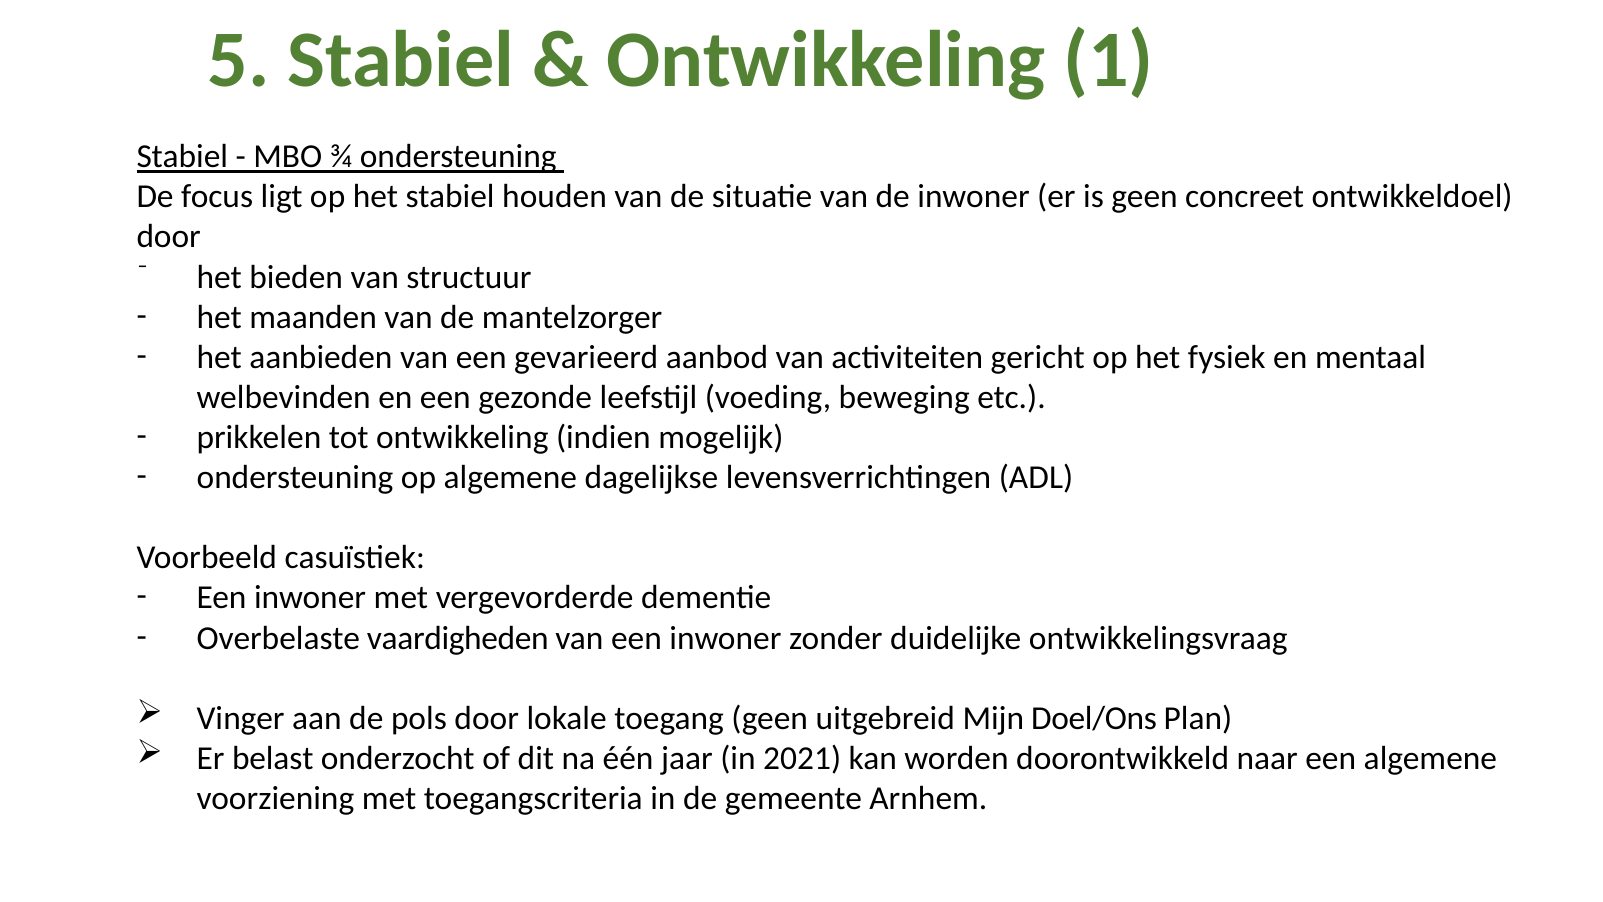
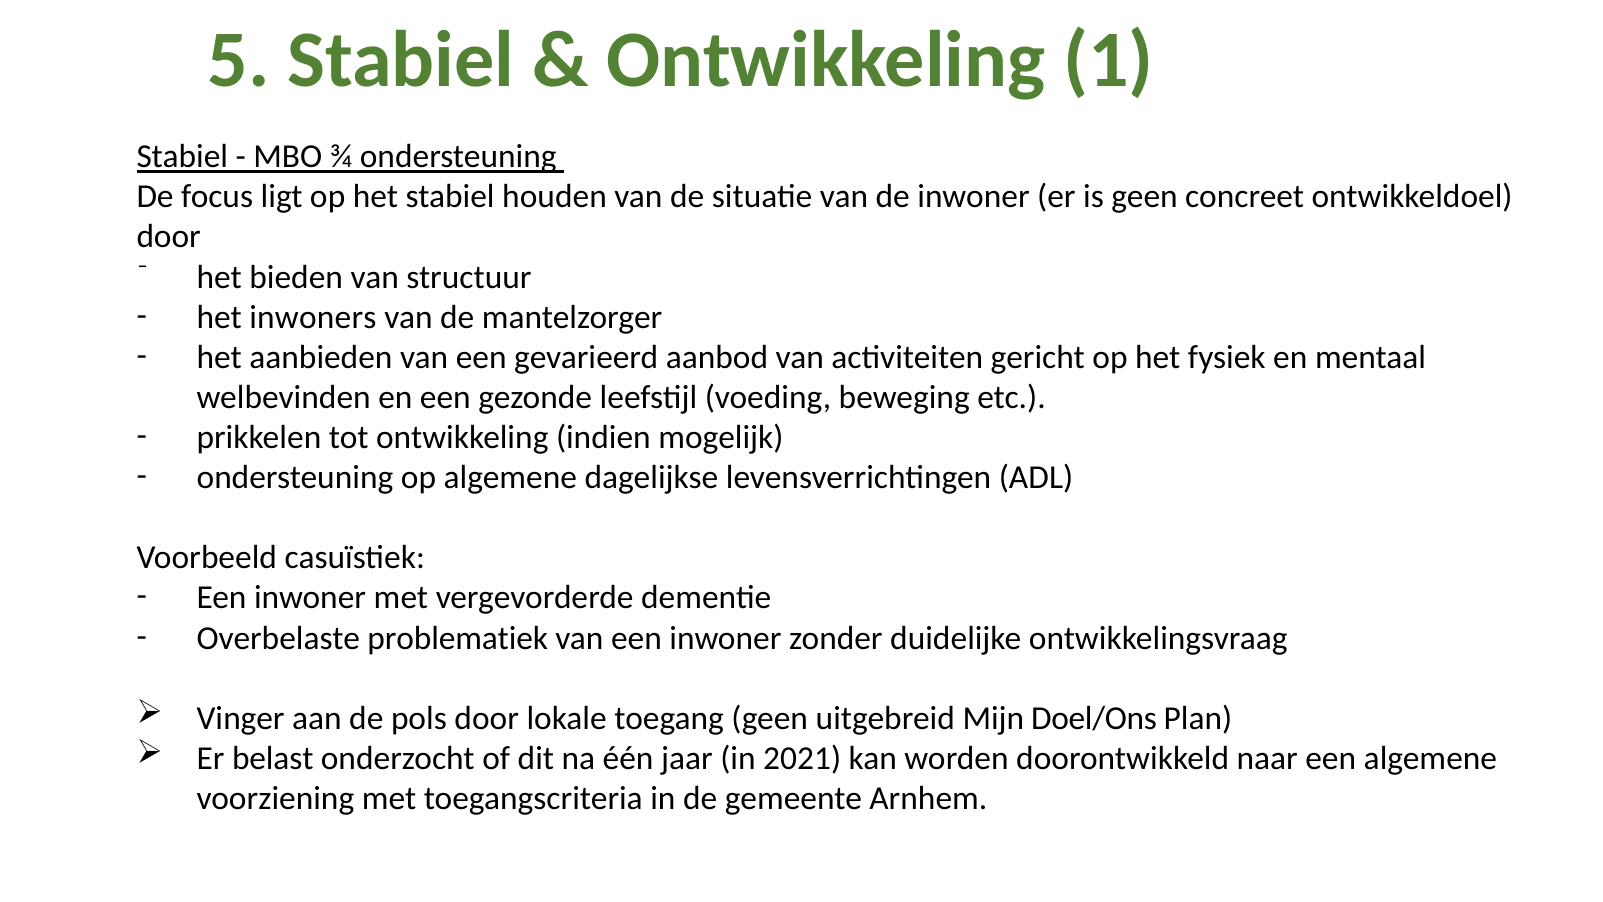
maanden: maanden -> inwoners
vaardigheden: vaardigheden -> problematiek
